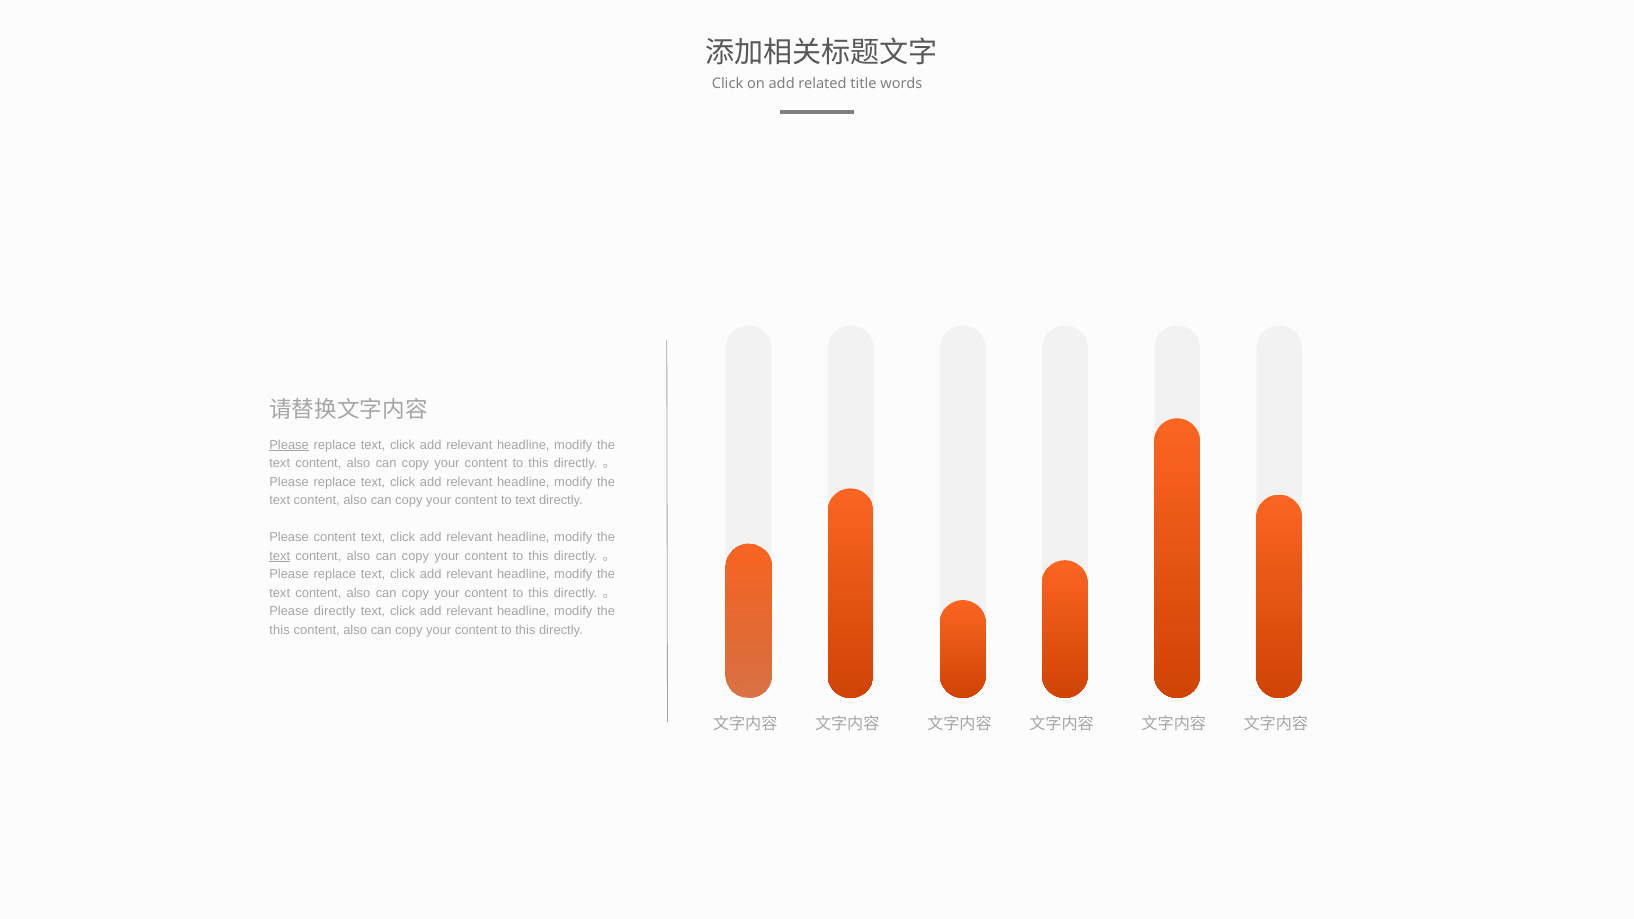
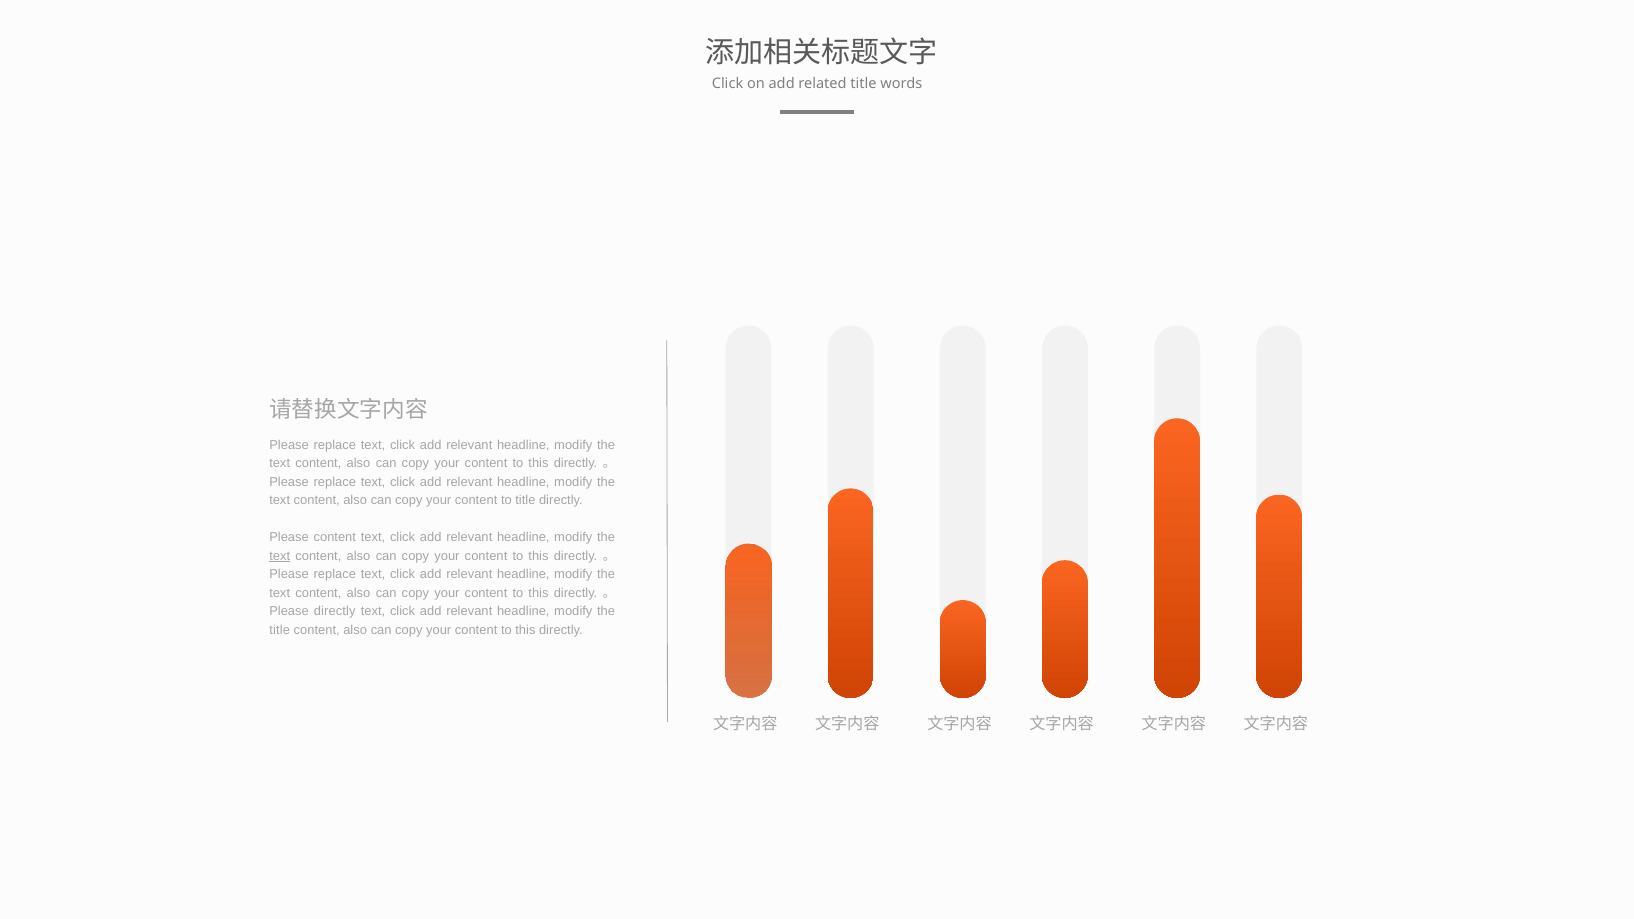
Please at (289, 445) underline: present -> none
to text: text -> title
this at (280, 630): this -> title
